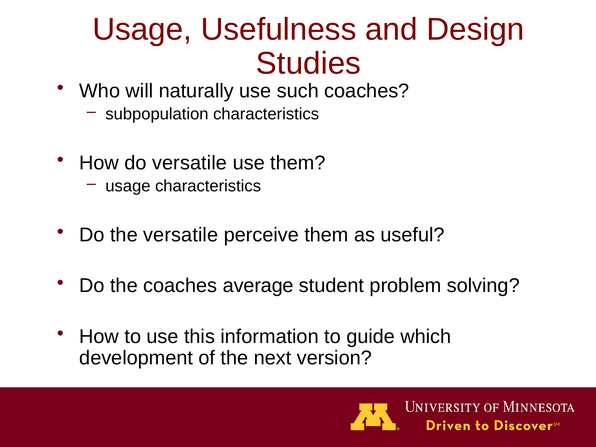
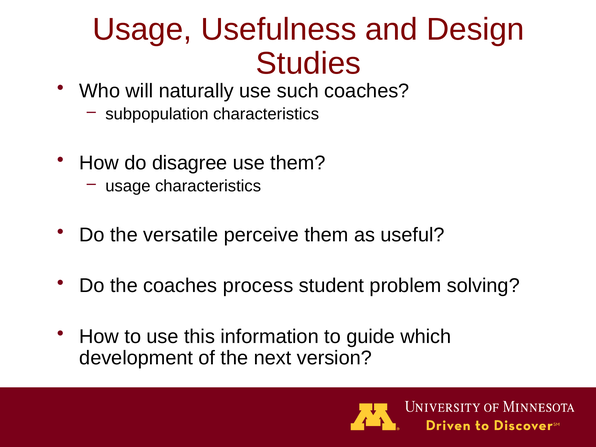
do versatile: versatile -> disagree
average: average -> process
